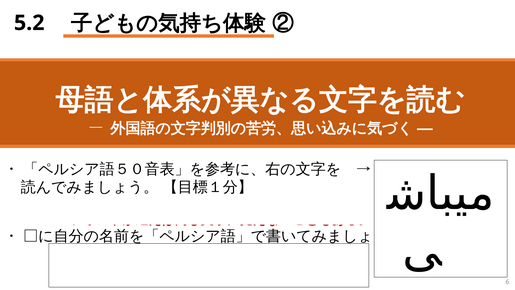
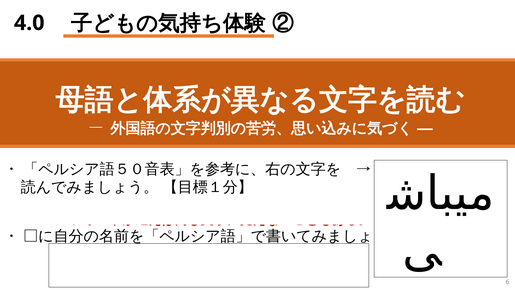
5.2: 5.2 -> 4.0
